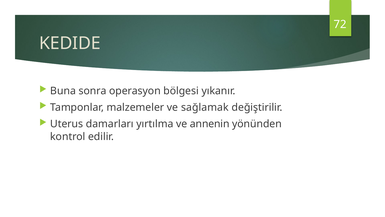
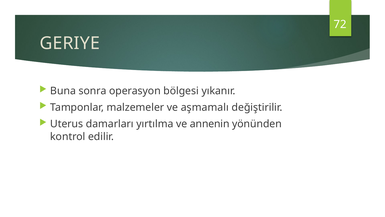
KEDIDE: KEDIDE -> GERIYE
sağlamak: sağlamak -> aşmamalı
